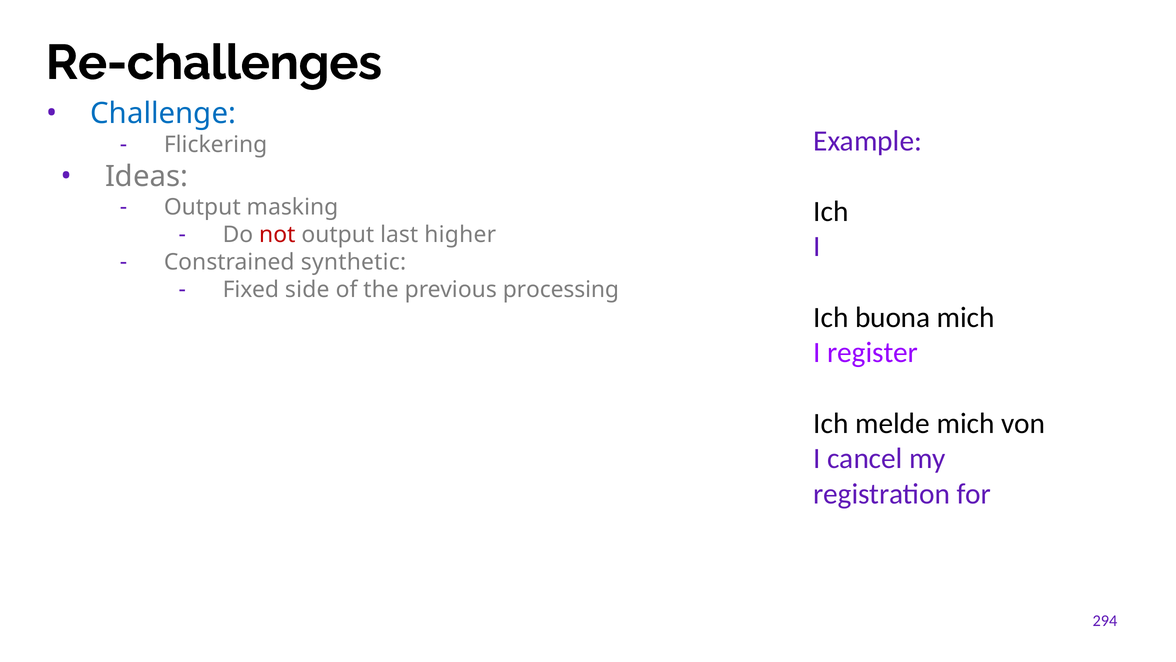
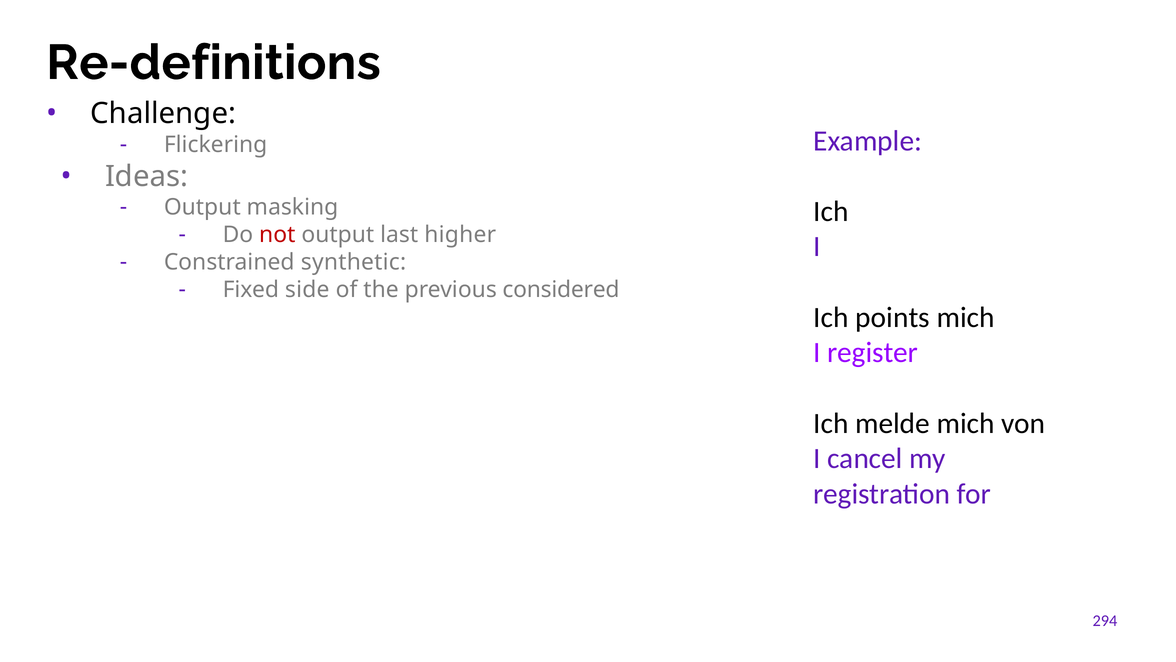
Re-challenges: Re-challenges -> Re-definitions
Challenge colour: blue -> black
processing: processing -> considered
buona: buona -> points
